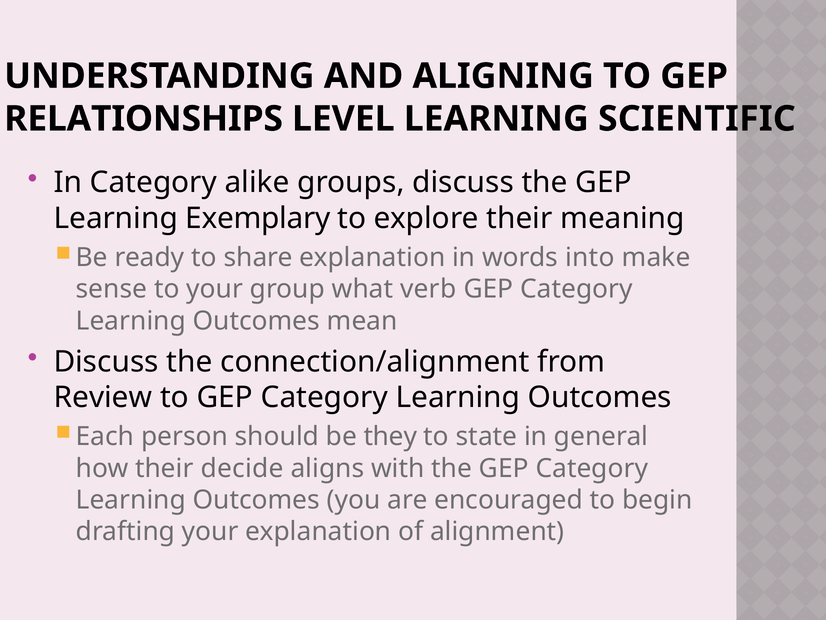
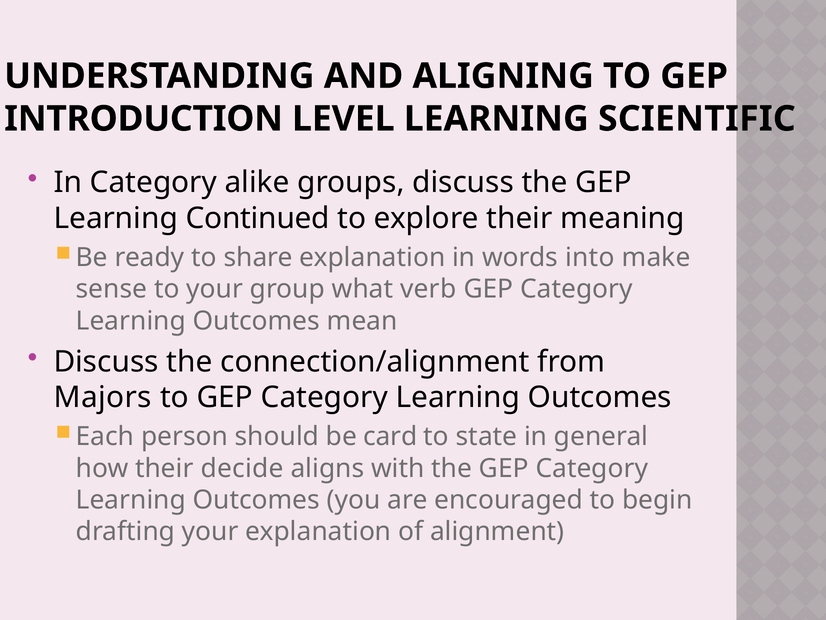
RELATIONSHIPS: RELATIONSHIPS -> INTRODUCTION
Exemplary: Exemplary -> Continued
Review: Review -> Majors
they: they -> card
